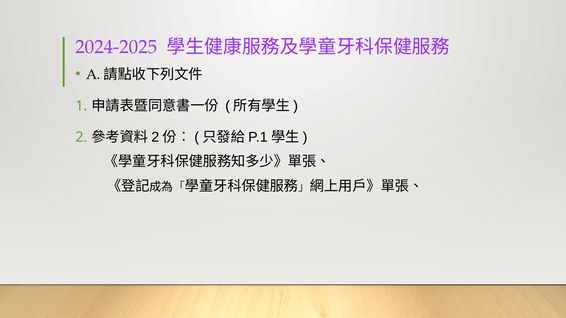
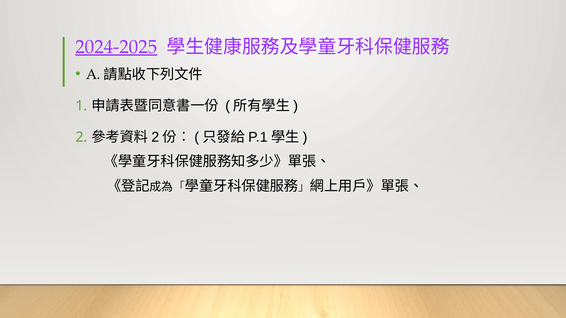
2024-2025 underline: none -> present
